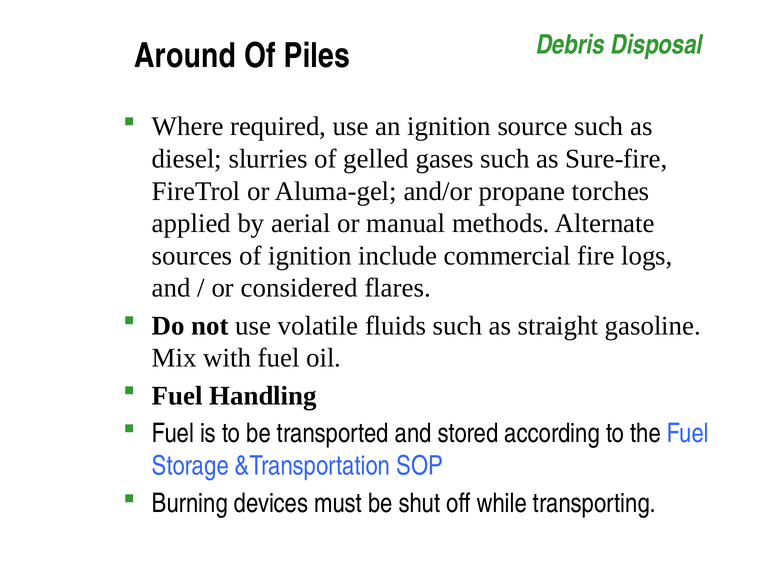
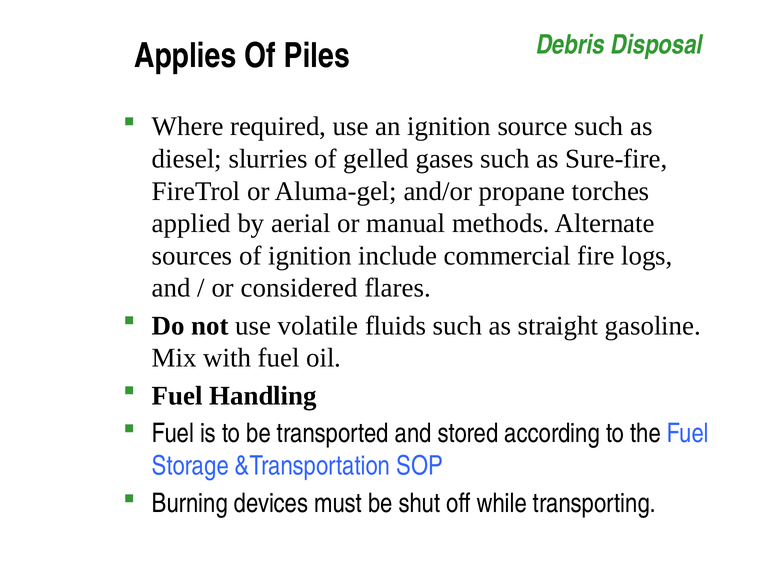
Around: Around -> Applies
